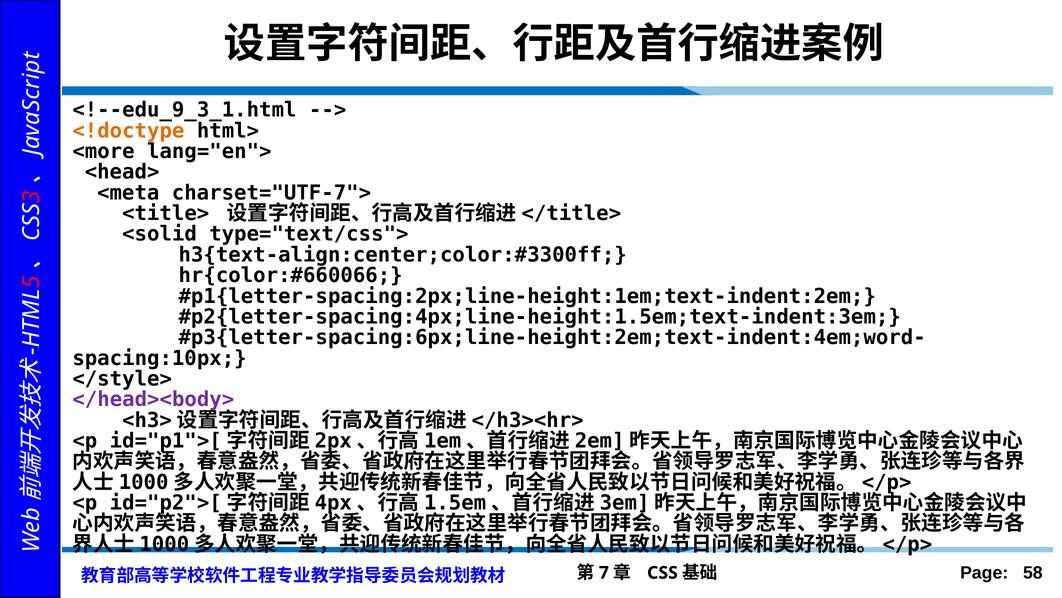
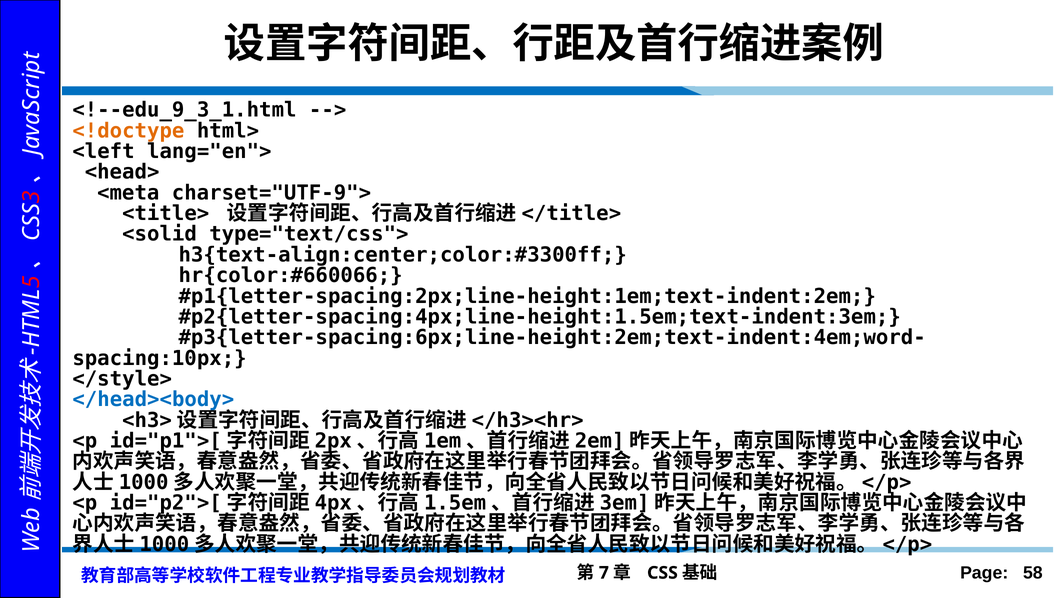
<more: <more -> <left
charset="UTF-7">: charset="UTF-7"> -> charset="UTF-9">
</head><body> colour: purple -> blue
